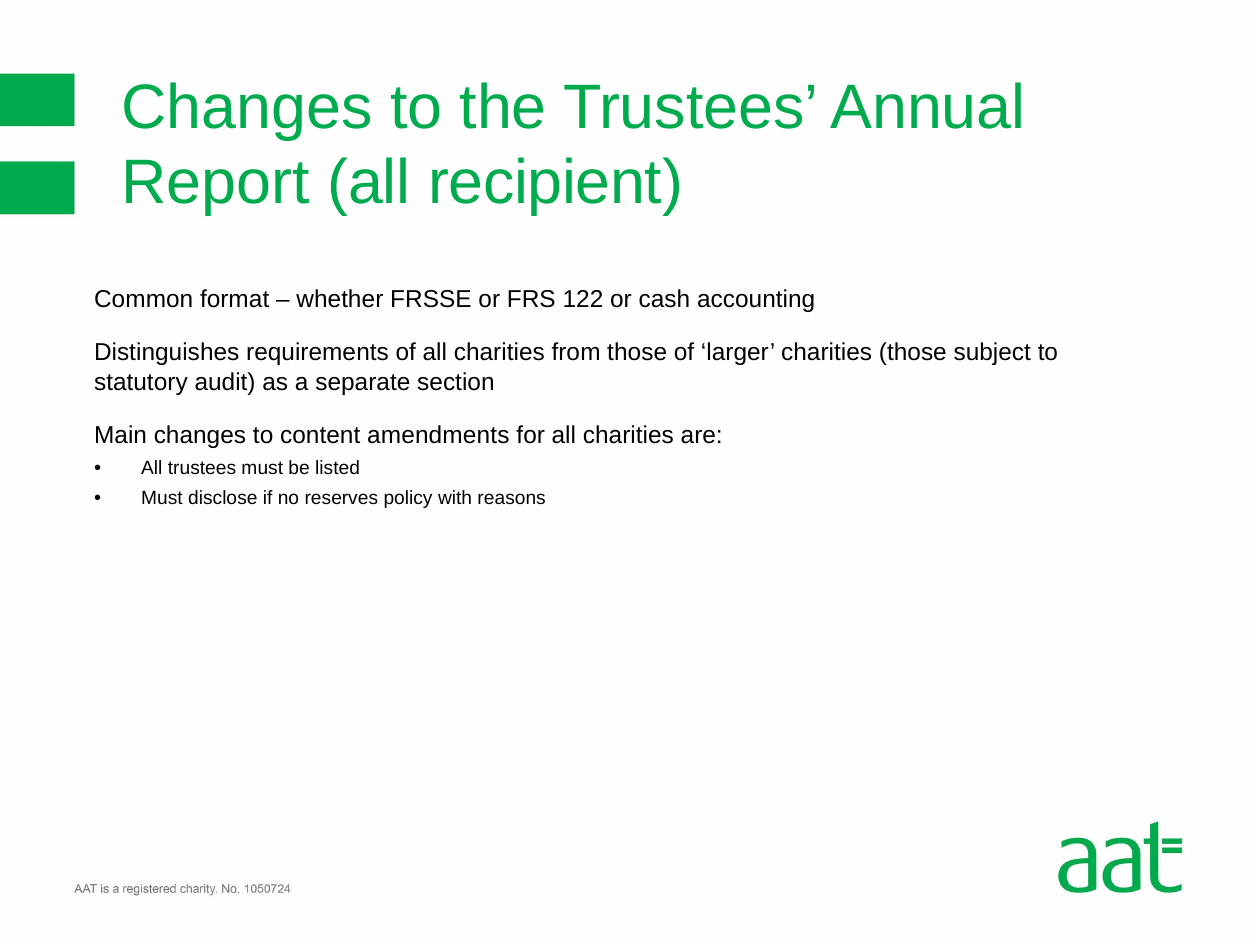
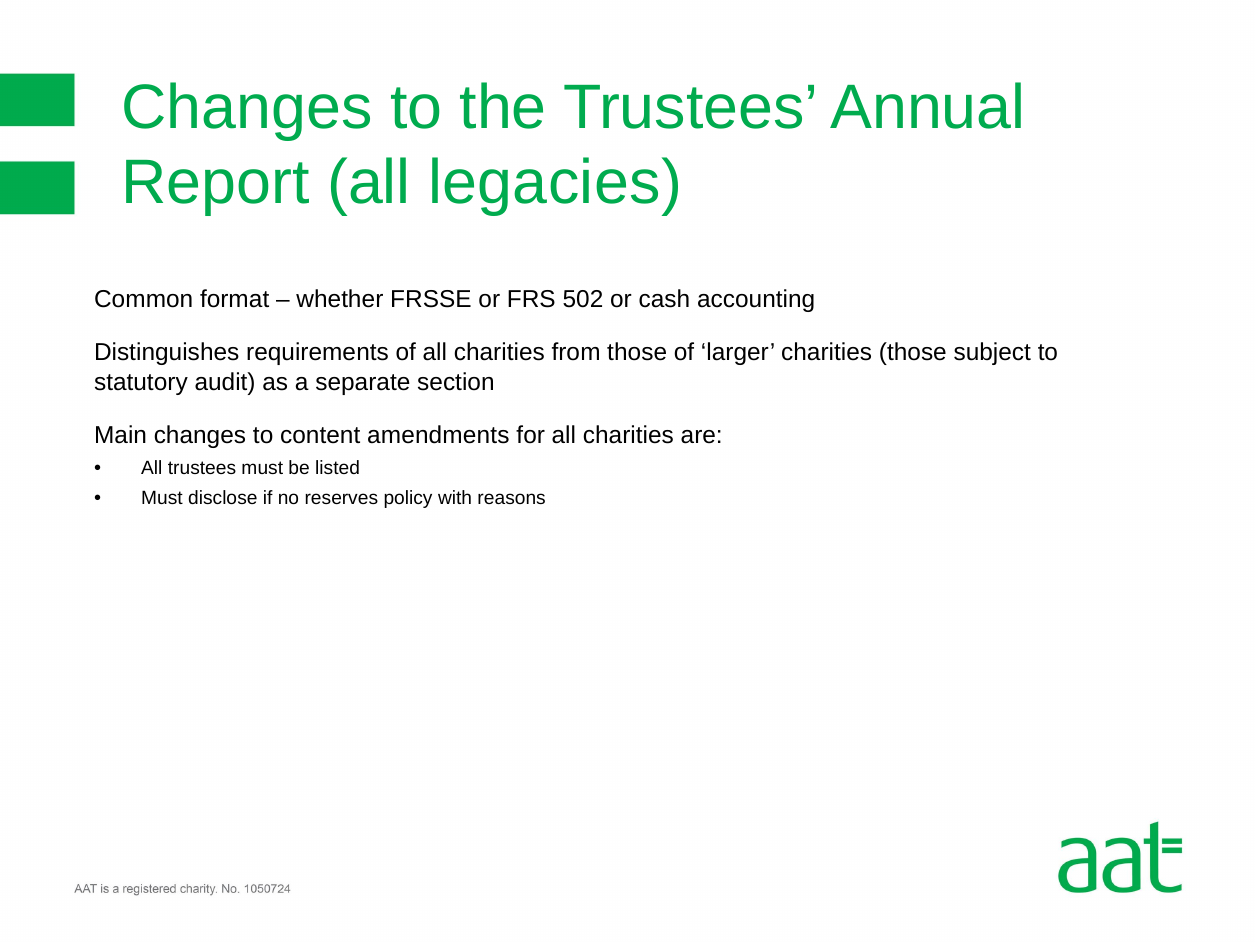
recipient: recipient -> legacies
122: 122 -> 502
